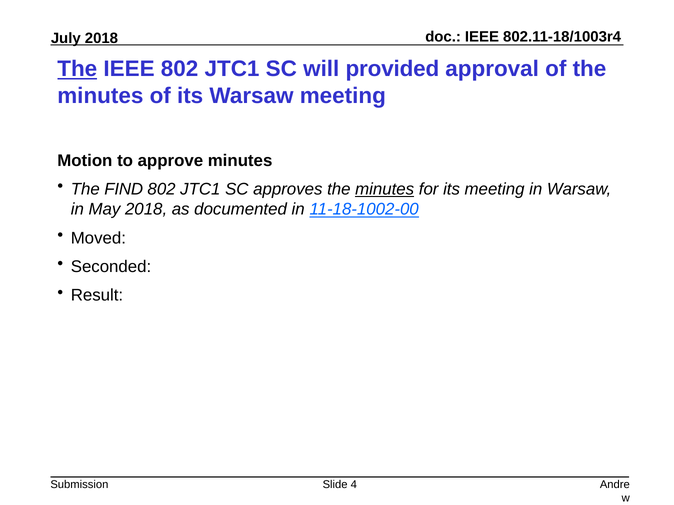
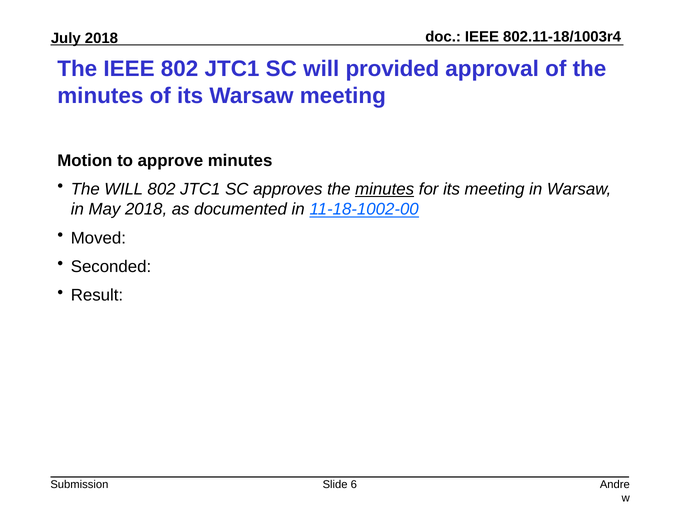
The at (77, 69) underline: present -> none
The FIND: FIND -> WILL
4: 4 -> 6
